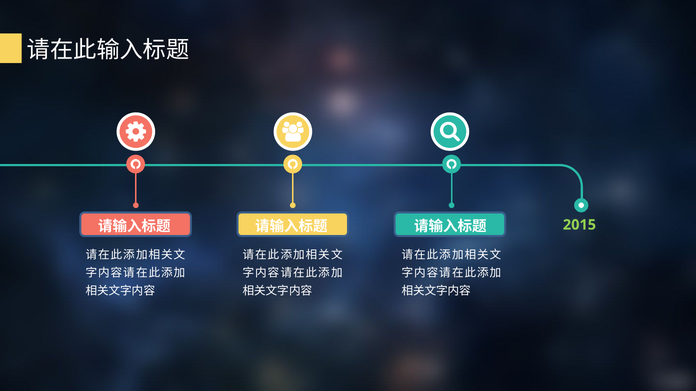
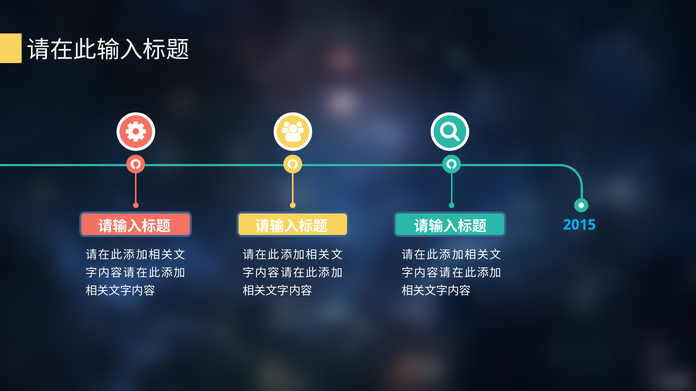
2015 colour: light green -> light blue
